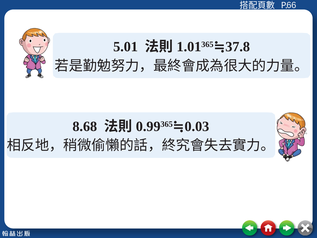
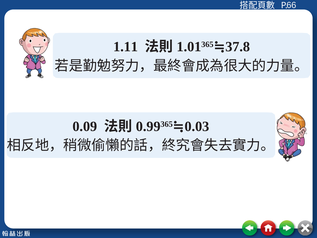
5.01: 5.01 -> 1.11
8.68: 8.68 -> 0.09
